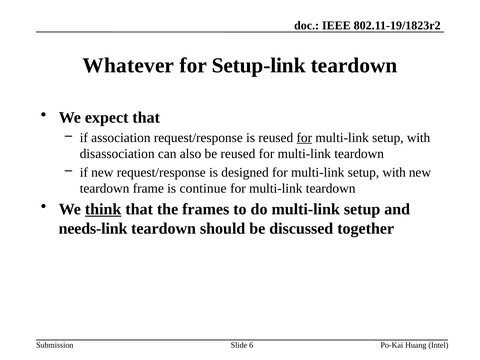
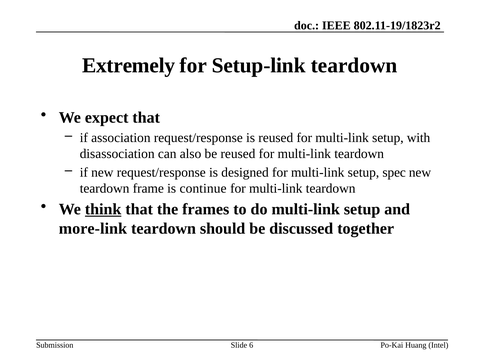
Whatever: Whatever -> Extremely
for at (304, 138) underline: present -> none
with at (394, 172): with -> spec
needs-link: needs-link -> more-link
